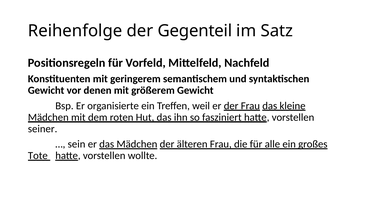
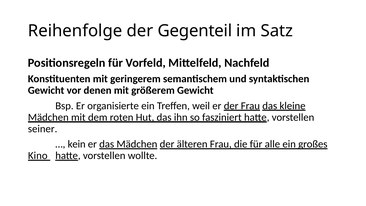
sein: sein -> kein
Tote: Tote -> Kino
